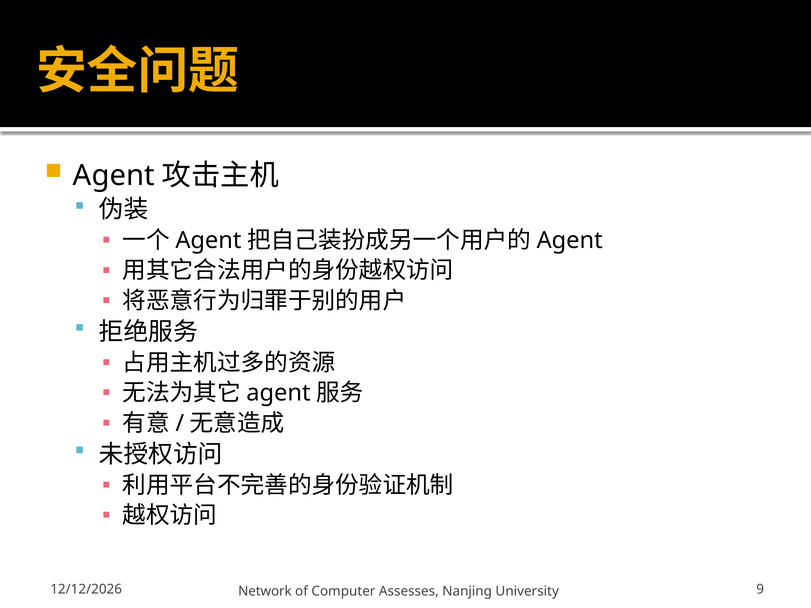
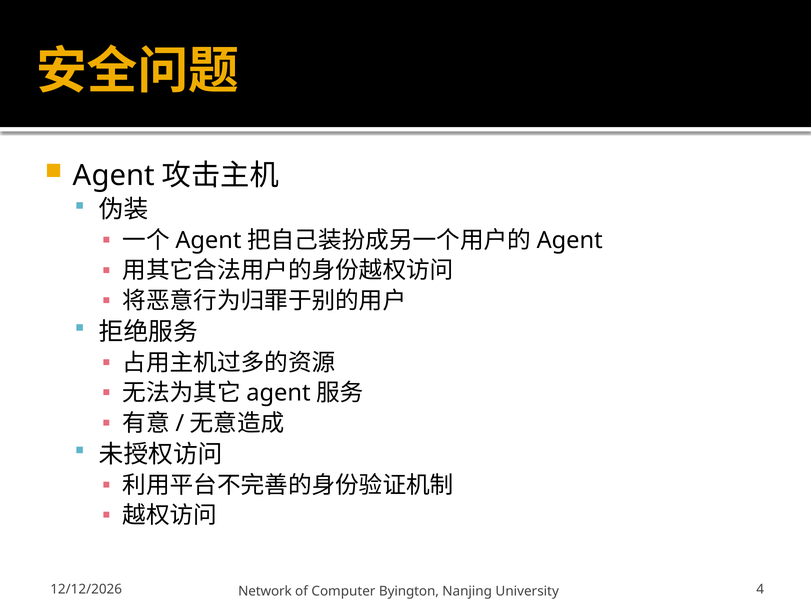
Assesses: Assesses -> Byington
9: 9 -> 4
